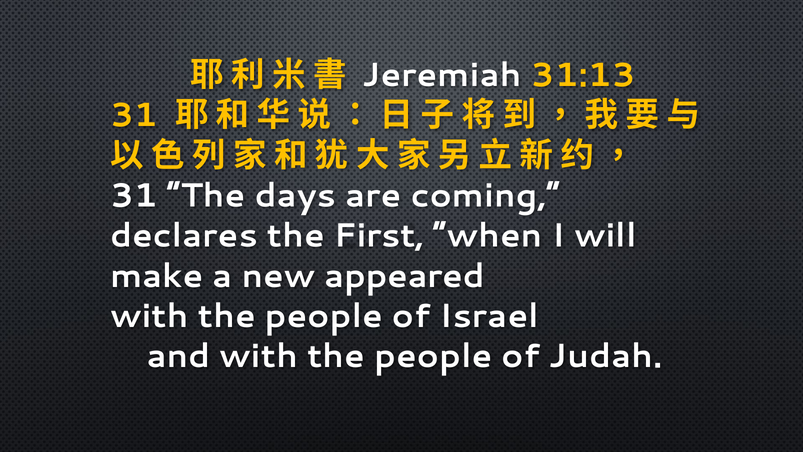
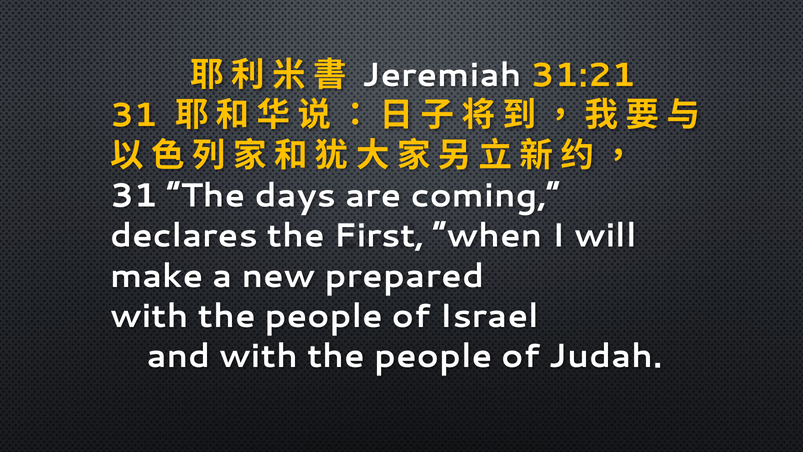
31:13: 31:13 -> 31:21
appeared: appeared -> prepared
